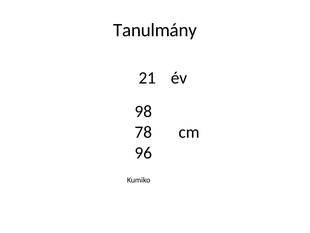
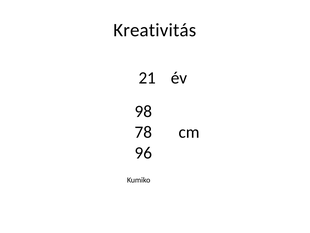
Tanulmány: Tanulmány -> Kreativitás
